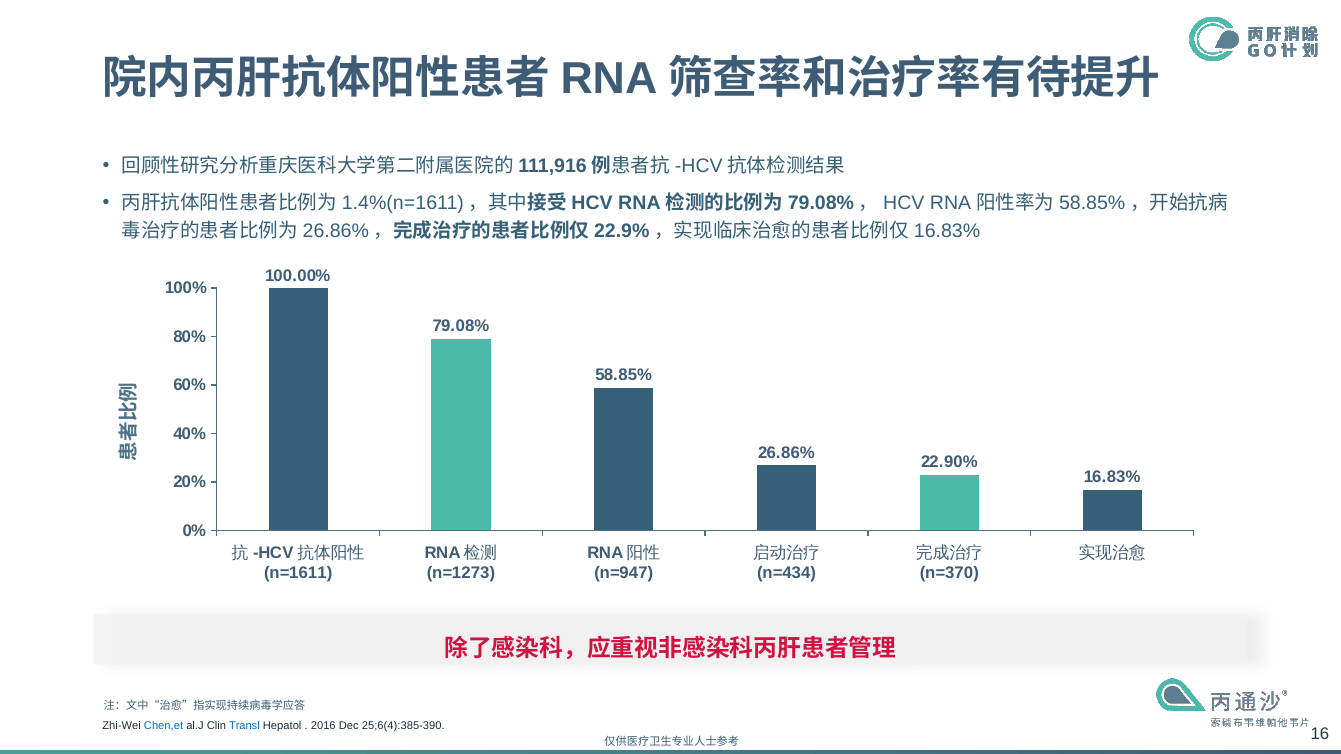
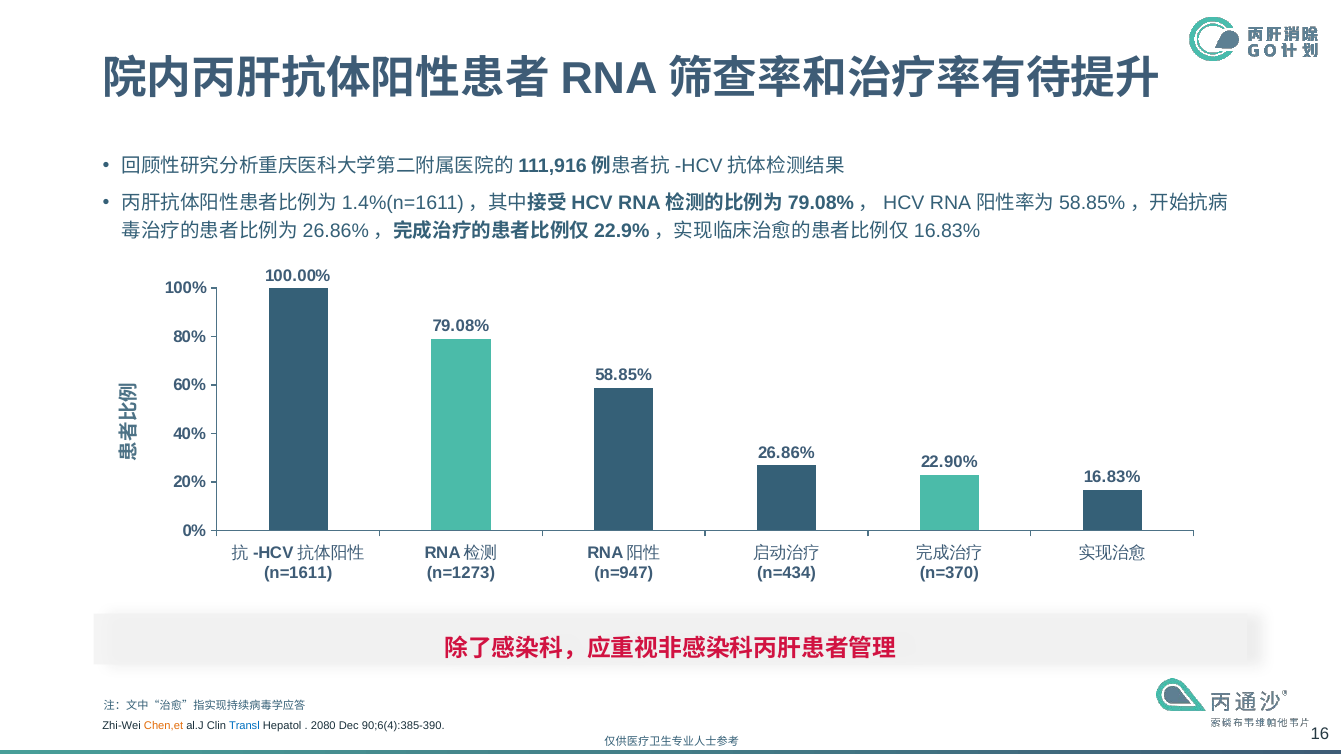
Chen,et colour: blue -> orange
2016: 2016 -> 2080
25;6(4):385-390: 25;6(4):385-390 -> 90;6(4):385-390
